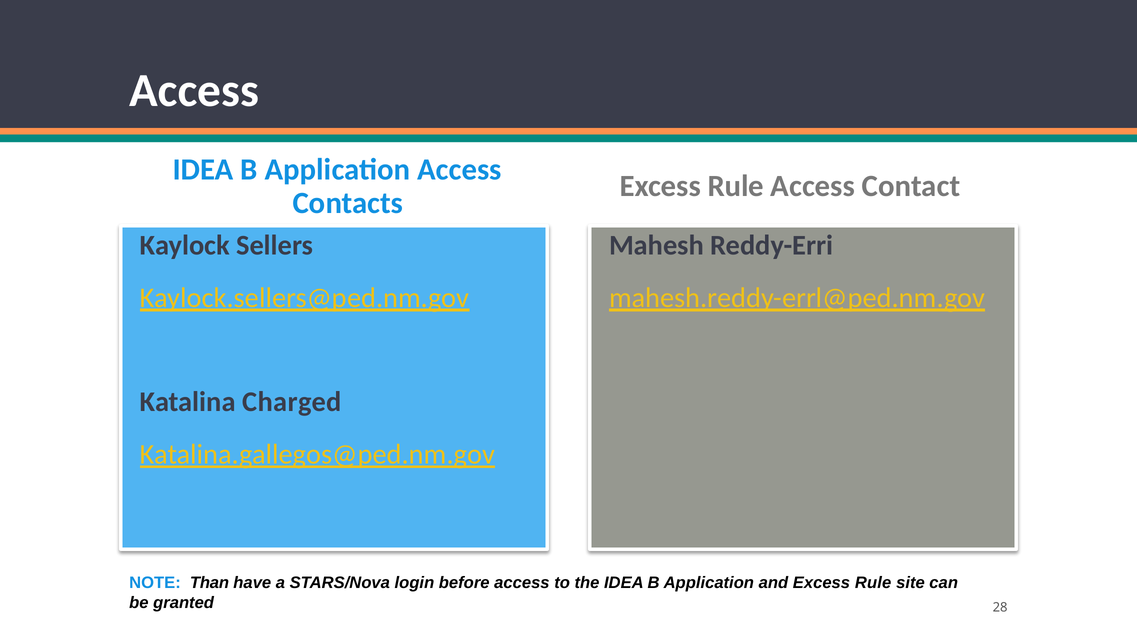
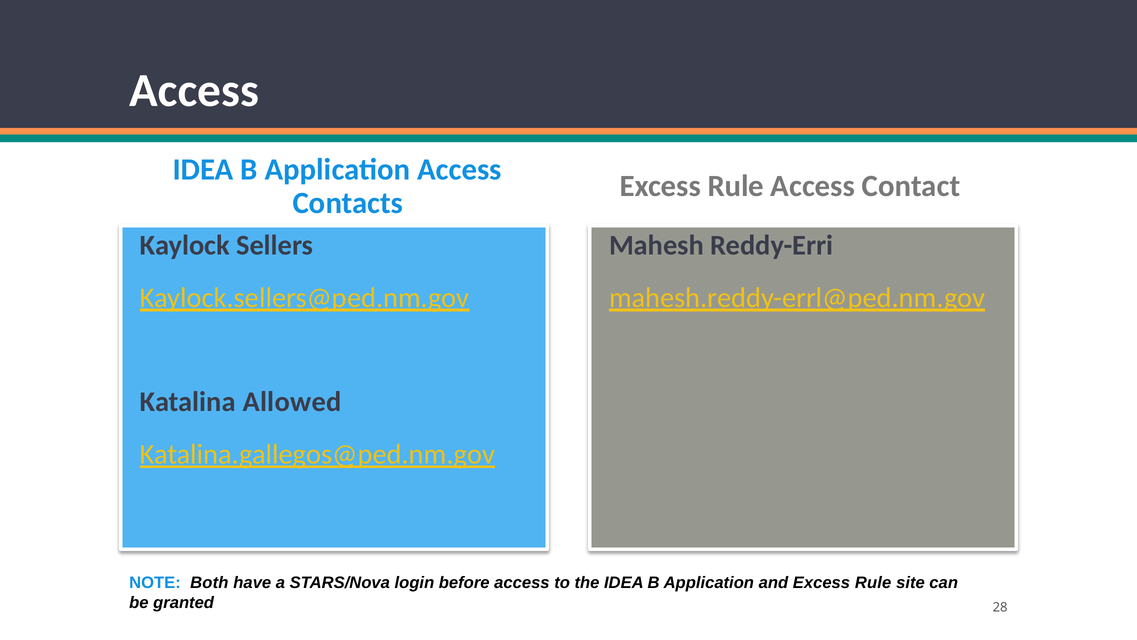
Charged: Charged -> Allowed
Than: Than -> Both
